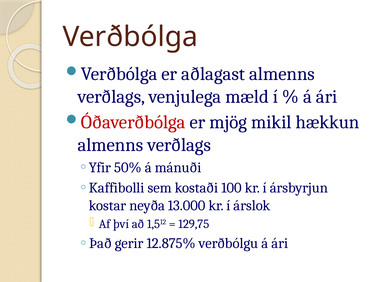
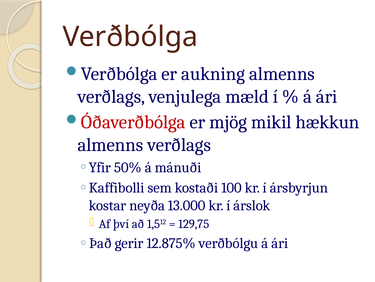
aðlagast: aðlagast -> aukning
